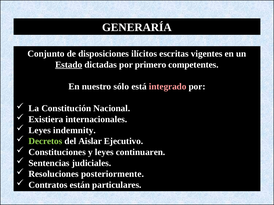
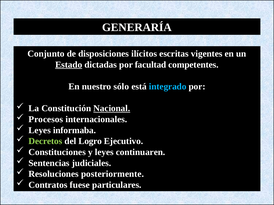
primero: primero -> facultad
integrado colour: pink -> light blue
Nacional underline: none -> present
Existiera: Existiera -> Procesos
indemnity: indemnity -> informaba
Aislar: Aislar -> Logro
están: están -> fuese
